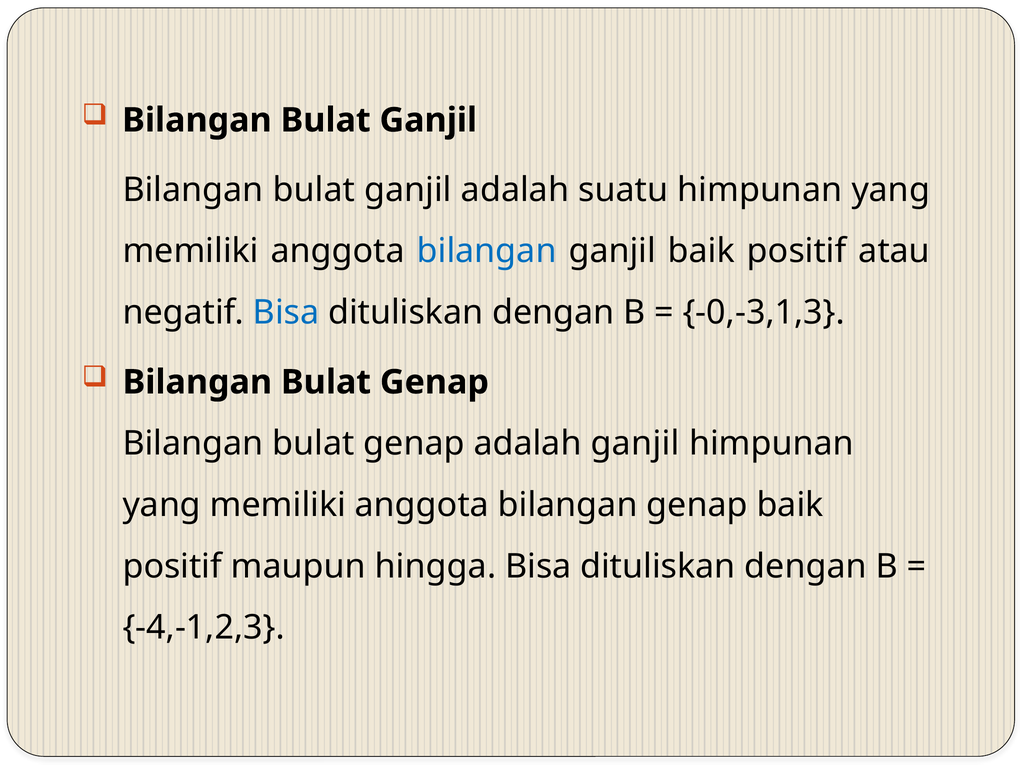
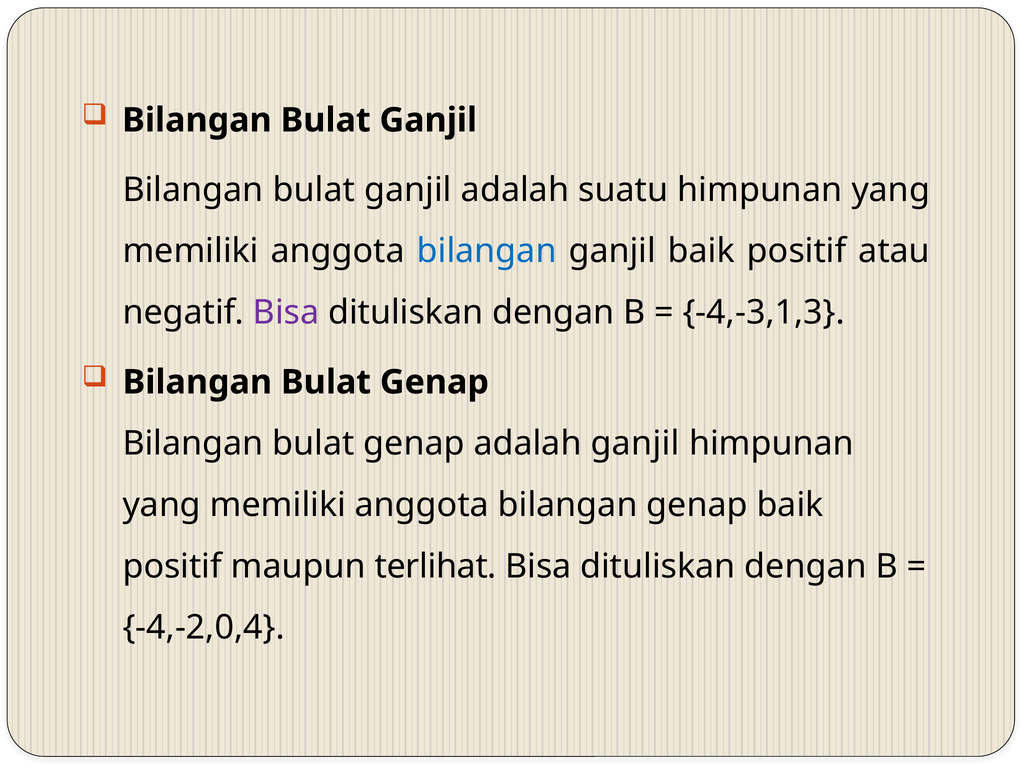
Bisa at (286, 312) colour: blue -> purple
-0,-3,1,3: -0,-3,1,3 -> -4,-3,1,3
hingga: hingga -> terlihat
-4,-1,2,3: -4,-1,2,3 -> -4,-2,0,4
